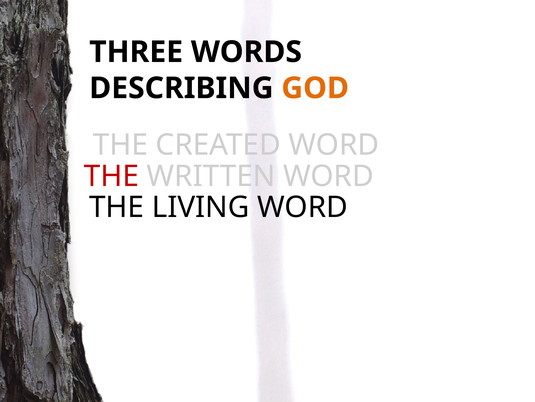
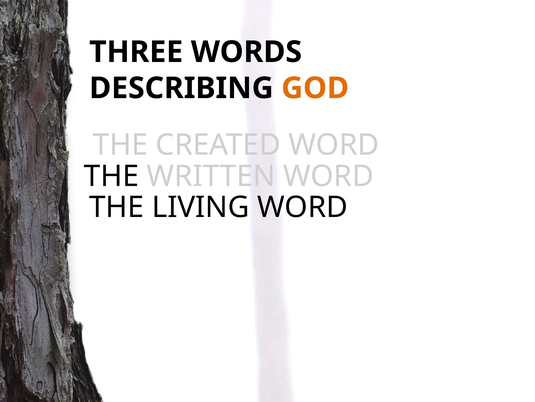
THE at (111, 176) colour: red -> black
